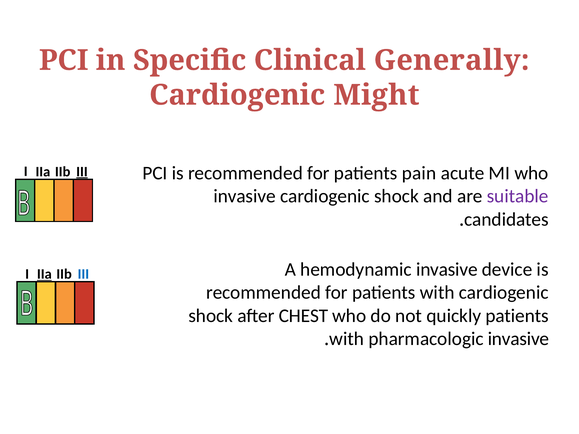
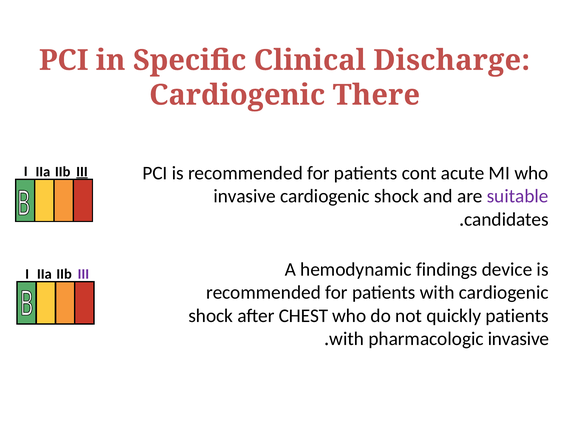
Generally: Generally -> Discharge
Might: Might -> There
pain: pain -> cont
hemodynamic invasive: invasive -> findings
IIa at (44, 274) underline: present -> none
III at (83, 274) colour: blue -> purple
